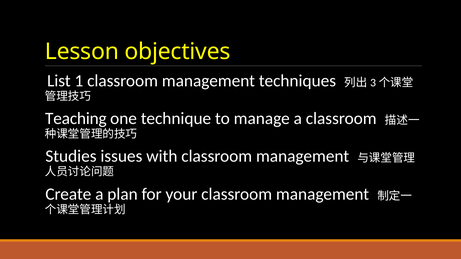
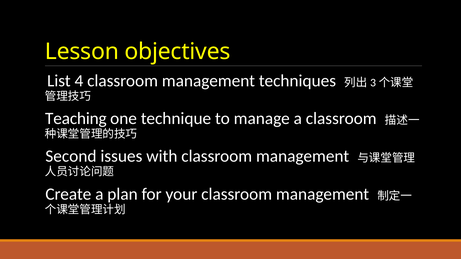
1: 1 -> 4
Studies: Studies -> Second
